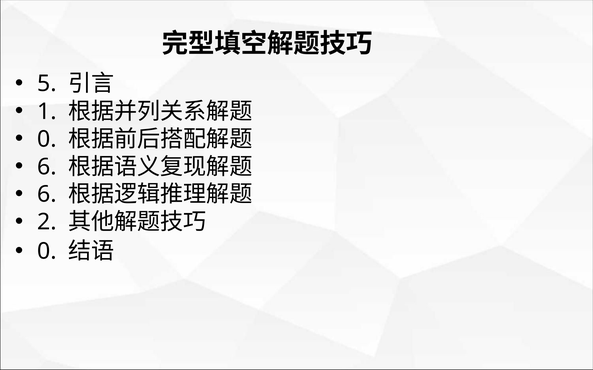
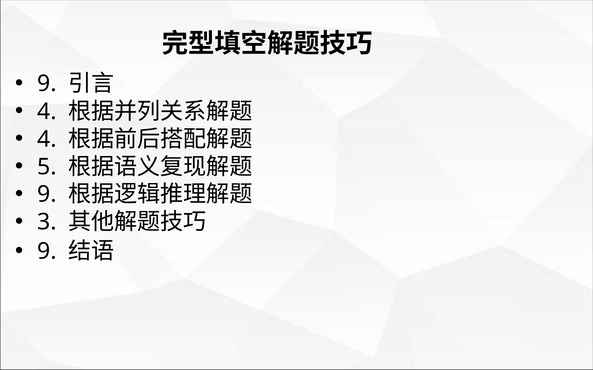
5 at (47, 84): 5 -> 9
1 at (47, 112): 1 -> 4
0 at (47, 139): 0 -> 4
6 at (47, 167): 6 -> 5
6 at (47, 195): 6 -> 9
2: 2 -> 3
0 at (47, 252): 0 -> 9
